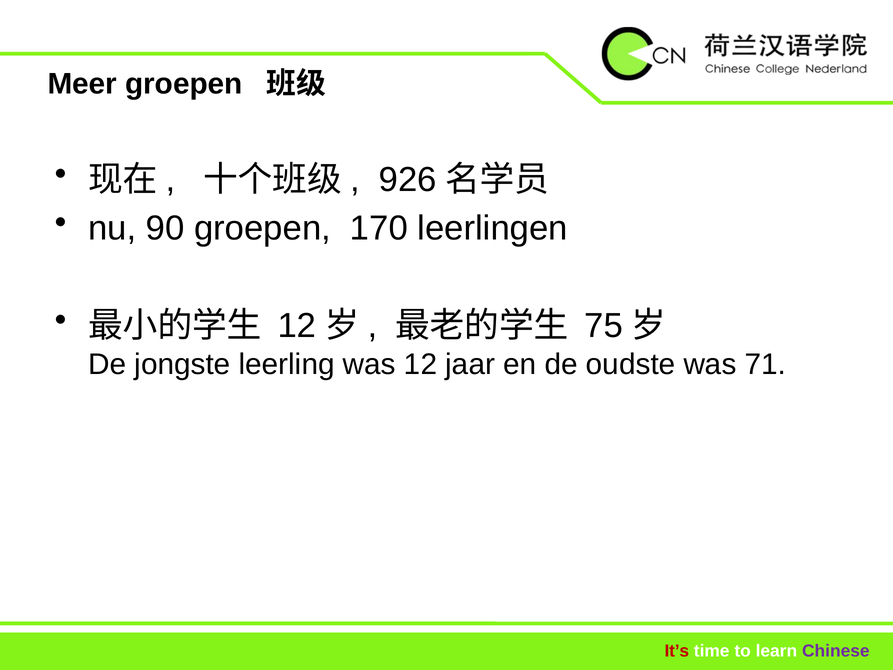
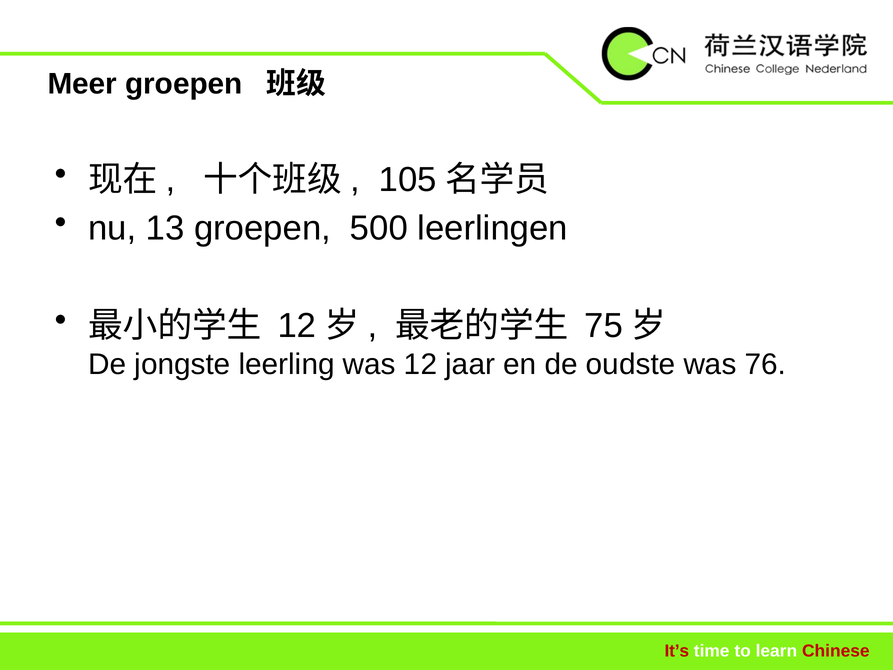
926: 926 -> 105
90: 90 -> 13
170: 170 -> 500
71: 71 -> 76
Chinese colour: purple -> red
